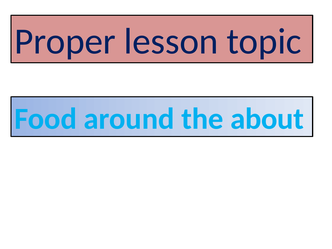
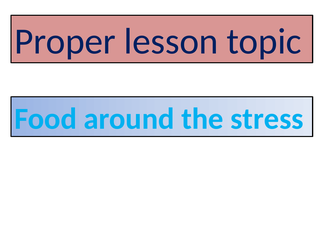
about: about -> stress
